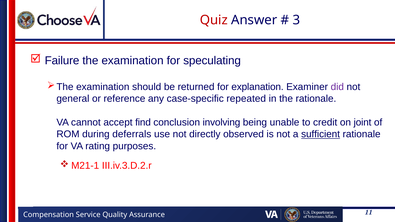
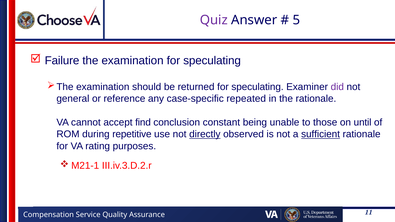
Quiz colour: red -> purple
3: 3 -> 5
returned for explanation: explanation -> speculating
involving: involving -> constant
credit: credit -> those
joint: joint -> until
deferrals: deferrals -> repetitive
directly underline: none -> present
